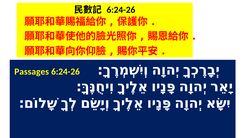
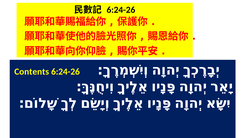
Passages: Passages -> Contents
